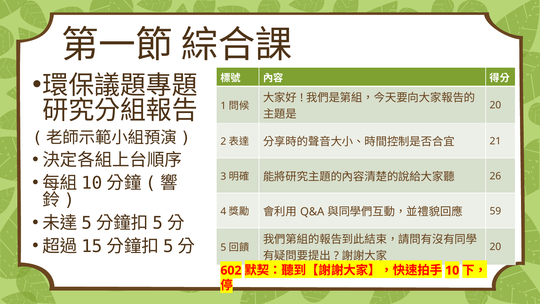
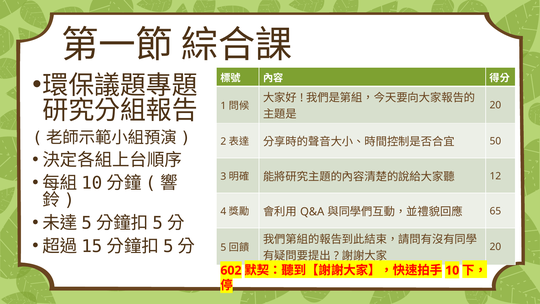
21: 21 -> 50
26: 26 -> 12
59: 59 -> 65
